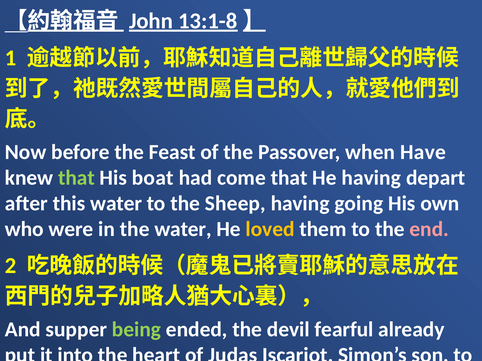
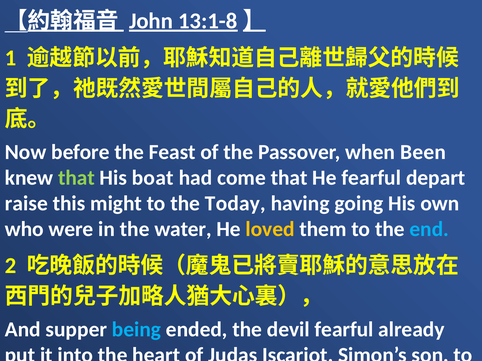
Have: Have -> Been
He having: having -> fearful
after: after -> raise
this water: water -> might
Sheep: Sheep -> Today
end colour: pink -> light blue
being colour: light green -> light blue
